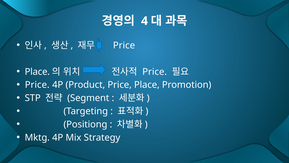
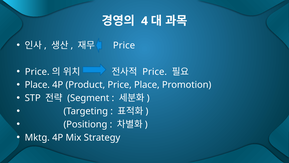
Place at (37, 72): Place -> Price
Price at (37, 85): Price -> Place
